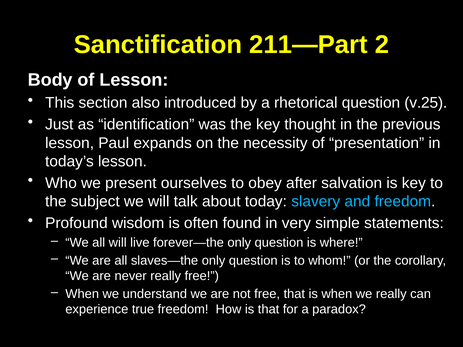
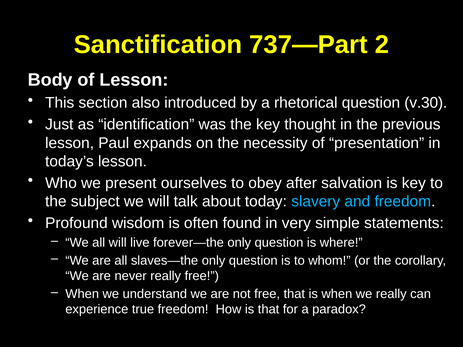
211—Part: 211—Part -> 737—Part
v.25: v.25 -> v.30
